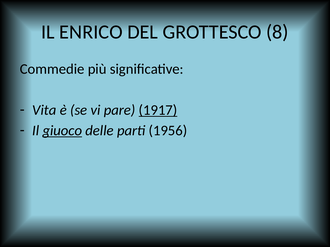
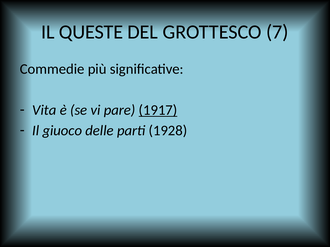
ENRICO: ENRICO -> QUESTE
8: 8 -> 7
giuoco underline: present -> none
1956: 1956 -> 1928
